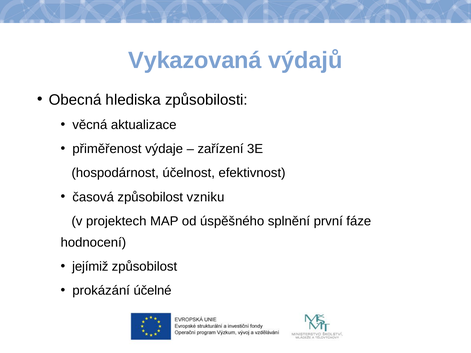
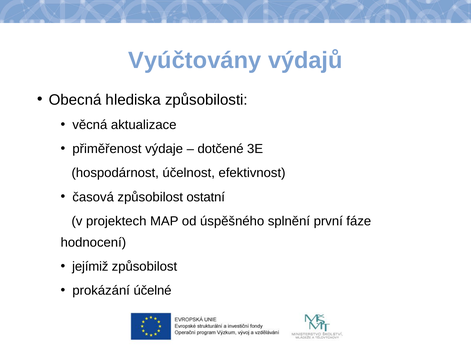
Vykazovaná: Vykazovaná -> Vyúčtovány
zařízení: zařízení -> dotčené
vzniku: vzniku -> ostatní
